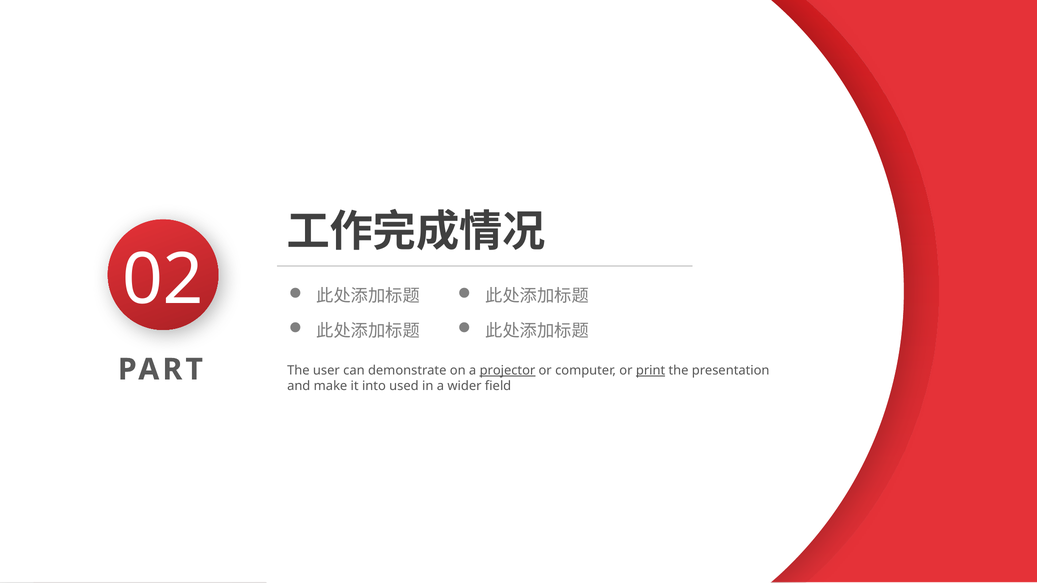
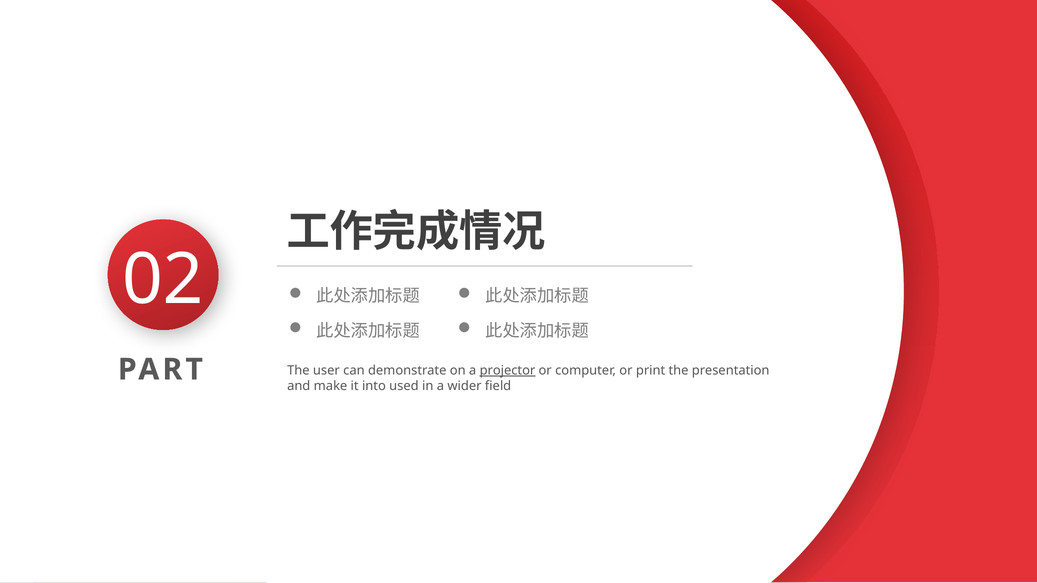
print underline: present -> none
